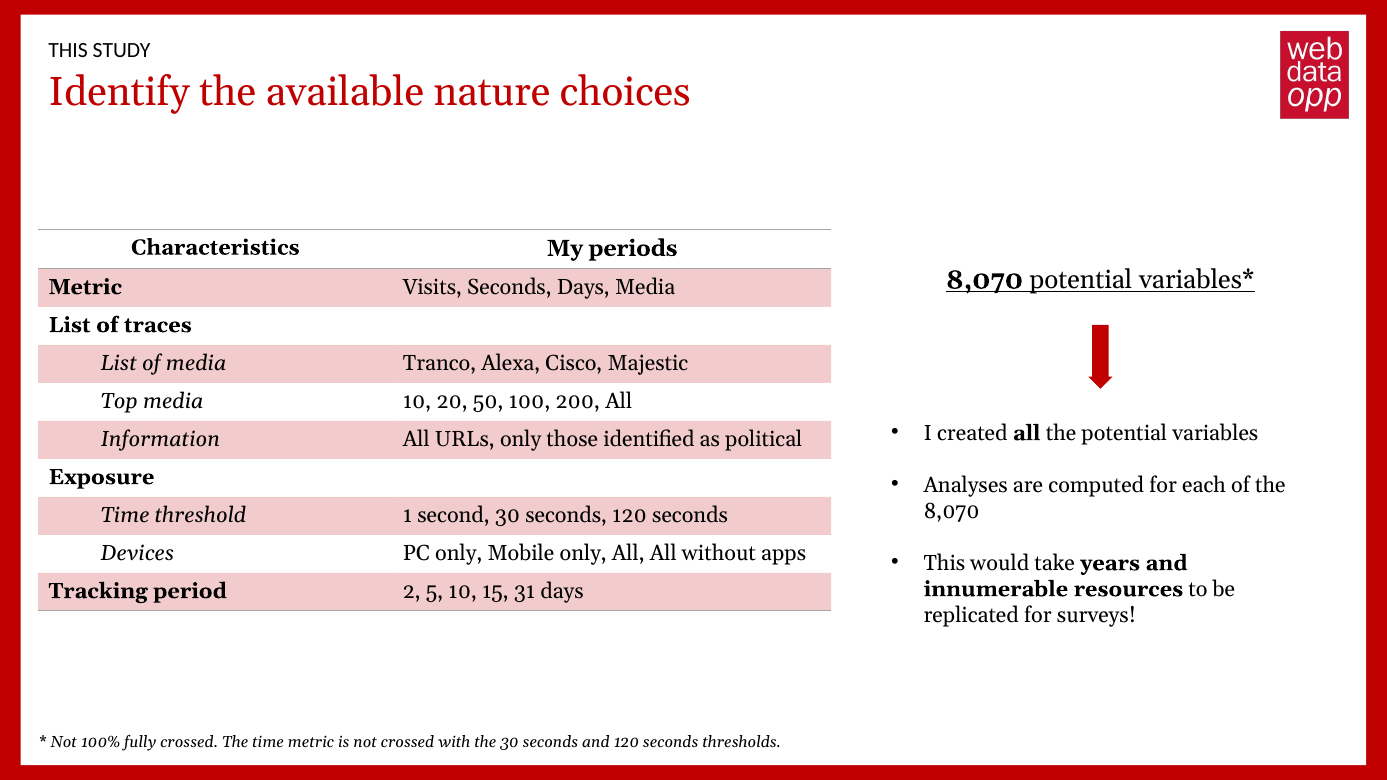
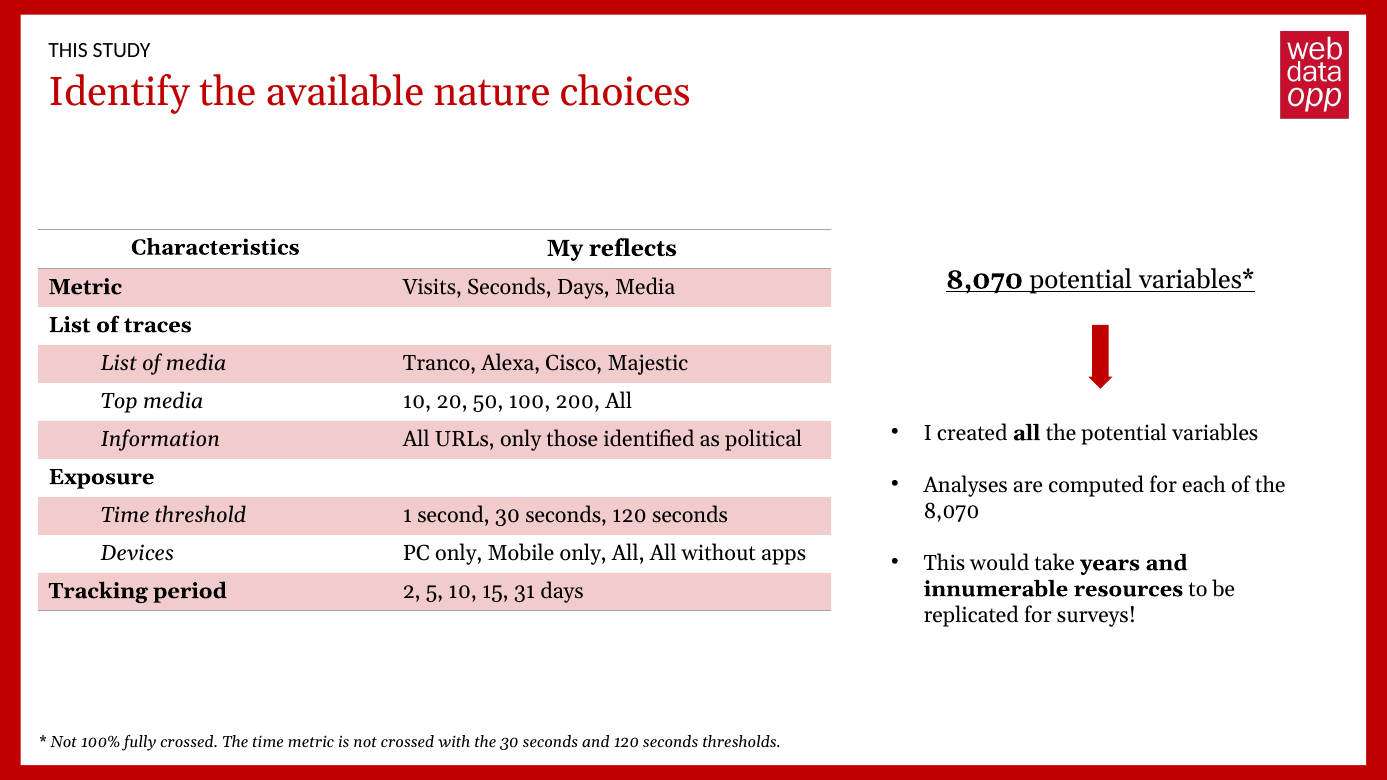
periods: periods -> reflects
